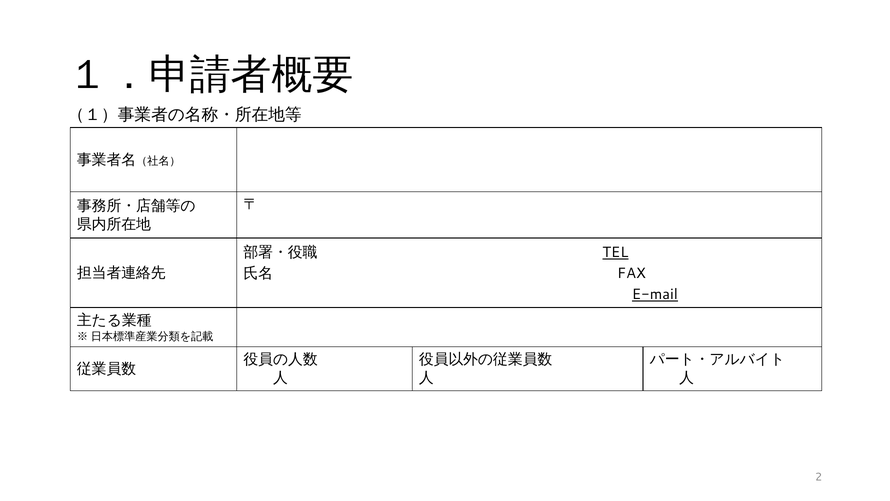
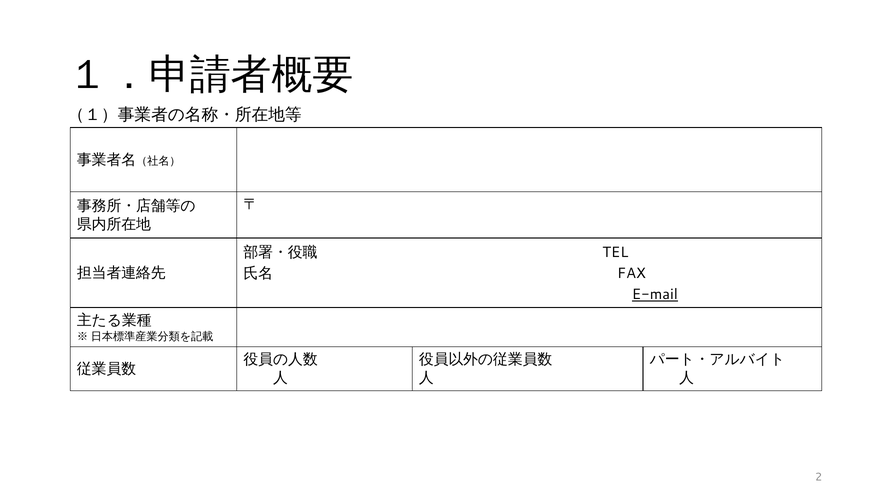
TEL underline: present -> none
